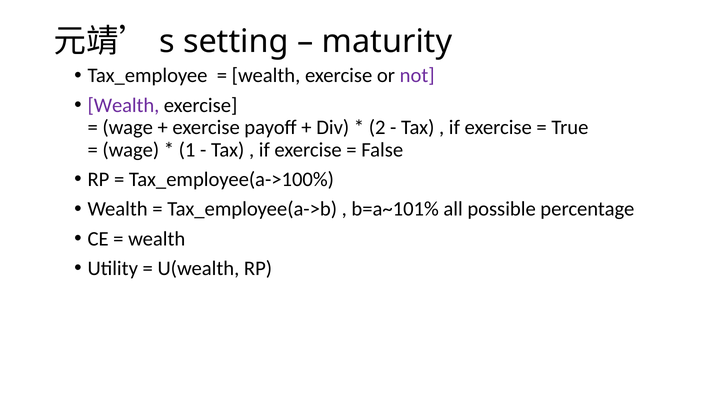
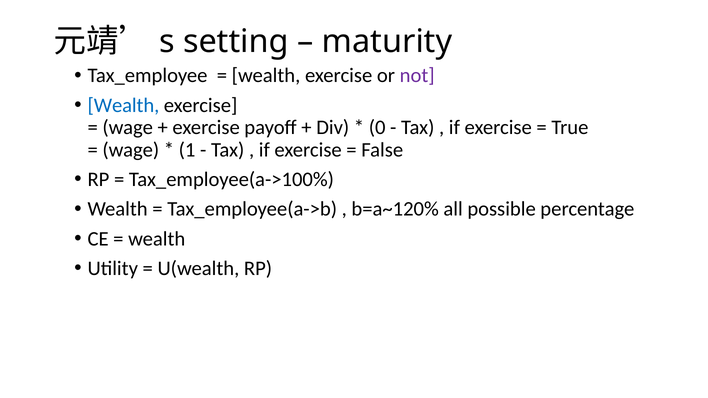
Wealth at (123, 105) colour: purple -> blue
2: 2 -> 0
b=a~101%: b=a~101% -> b=a~120%
